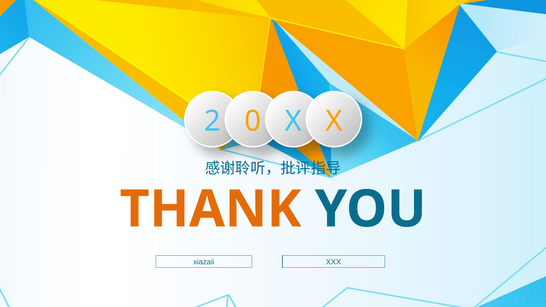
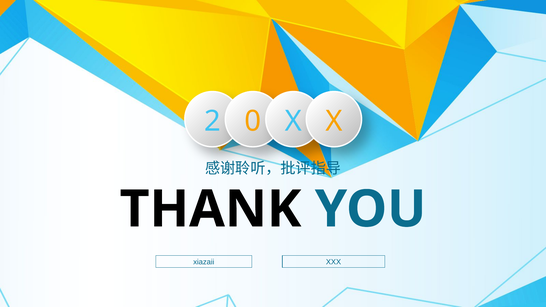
THANK colour: orange -> black
